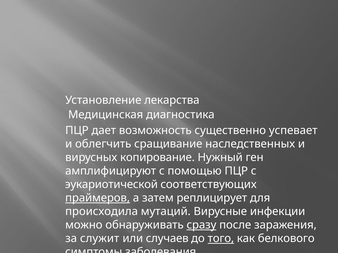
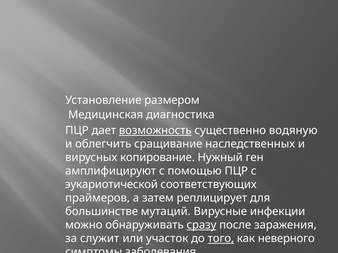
лекарства: лекарства -> размером
возможность underline: none -> present
успевает: успевает -> водяную
праймеров underline: present -> none
происходила: происходила -> большинстве
случаев: случаев -> участок
белкового: белкового -> неверного
